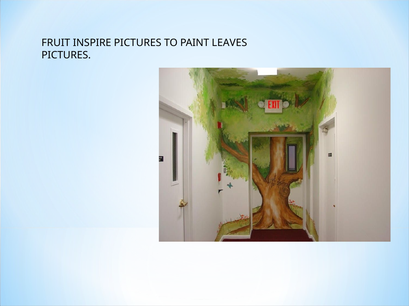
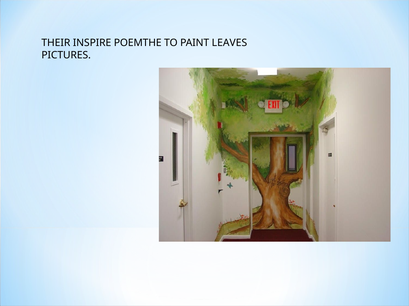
FRUIT: FRUIT -> THEIR
INSPIRE PICTURES: PICTURES -> POEMTHE
